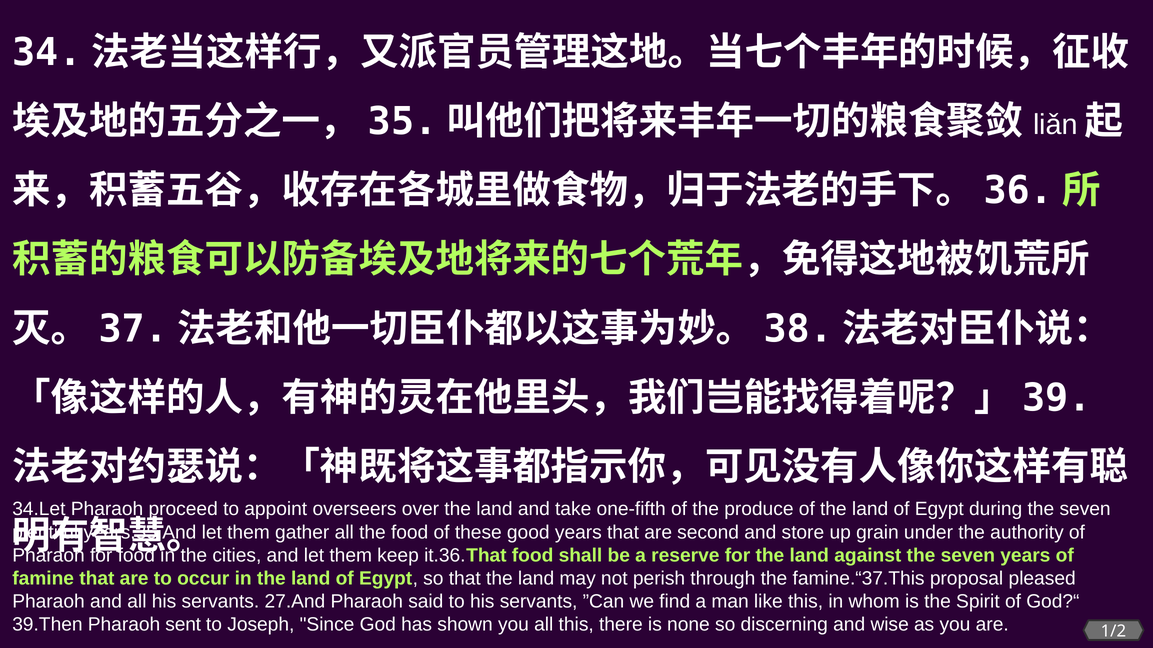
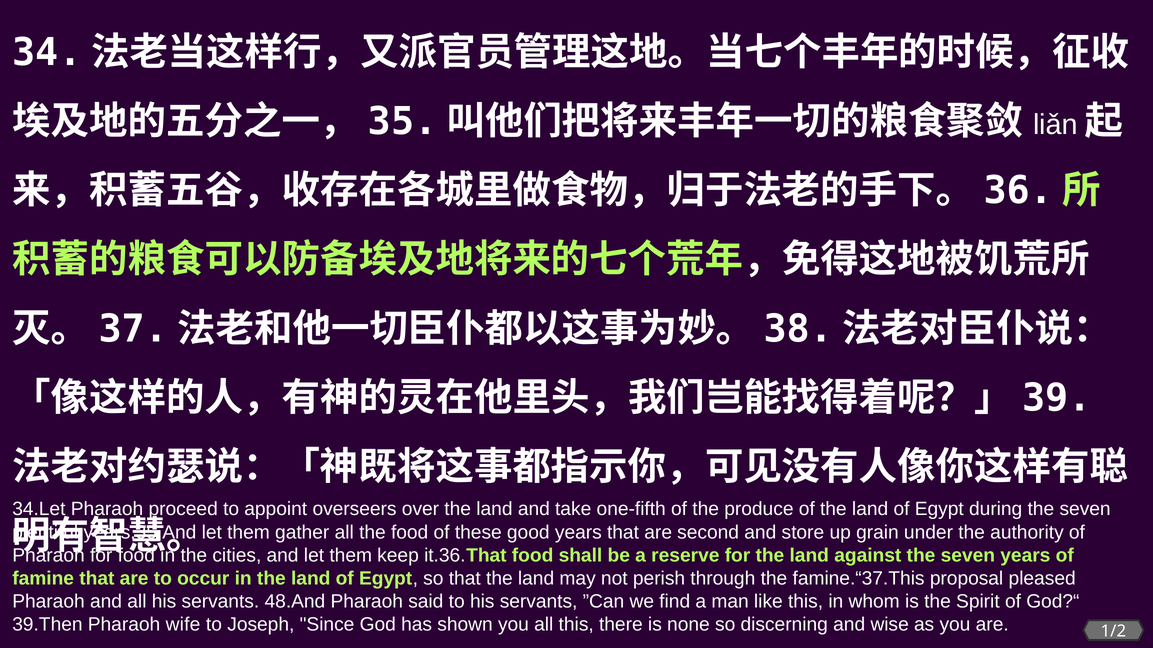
27.And: 27.And -> 48.And
sent: sent -> wife
